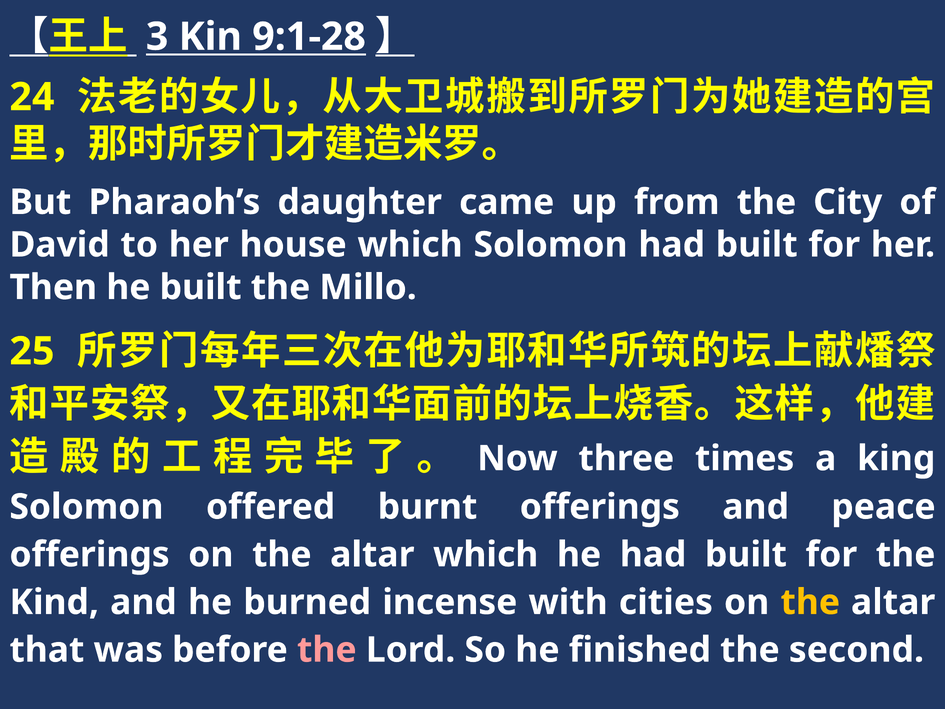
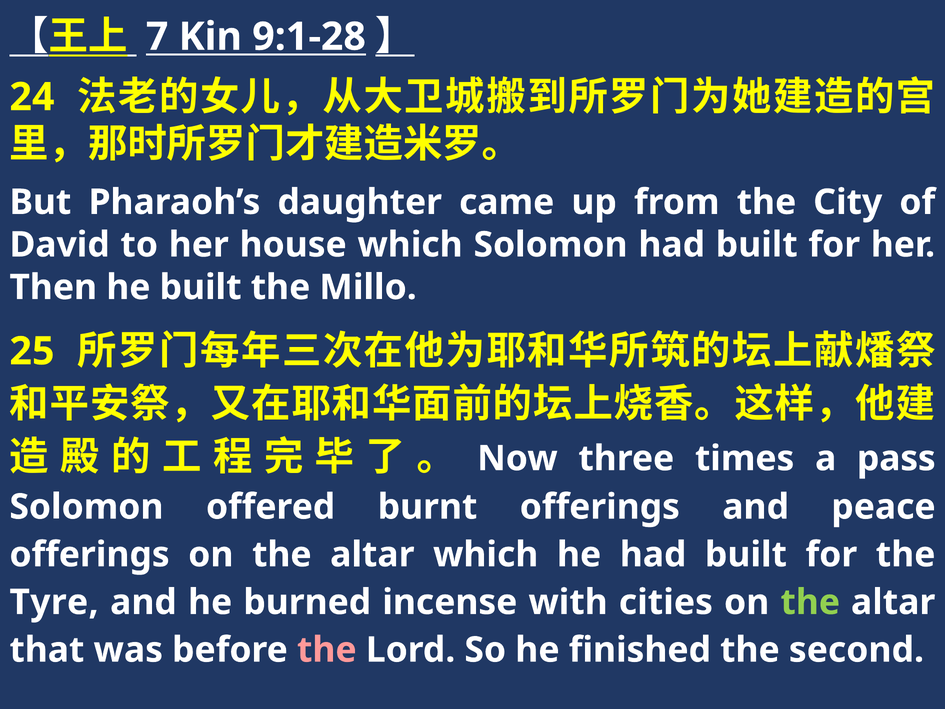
3: 3 -> 7
king: king -> pass
Kind: Kind -> Tyre
the at (810, 602) colour: yellow -> light green
